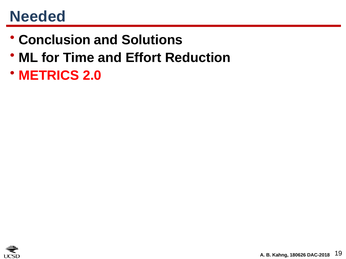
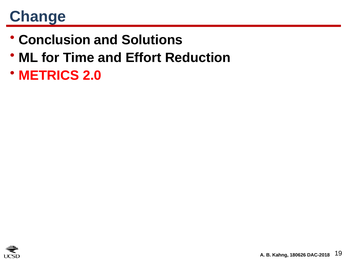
Needed: Needed -> Change
